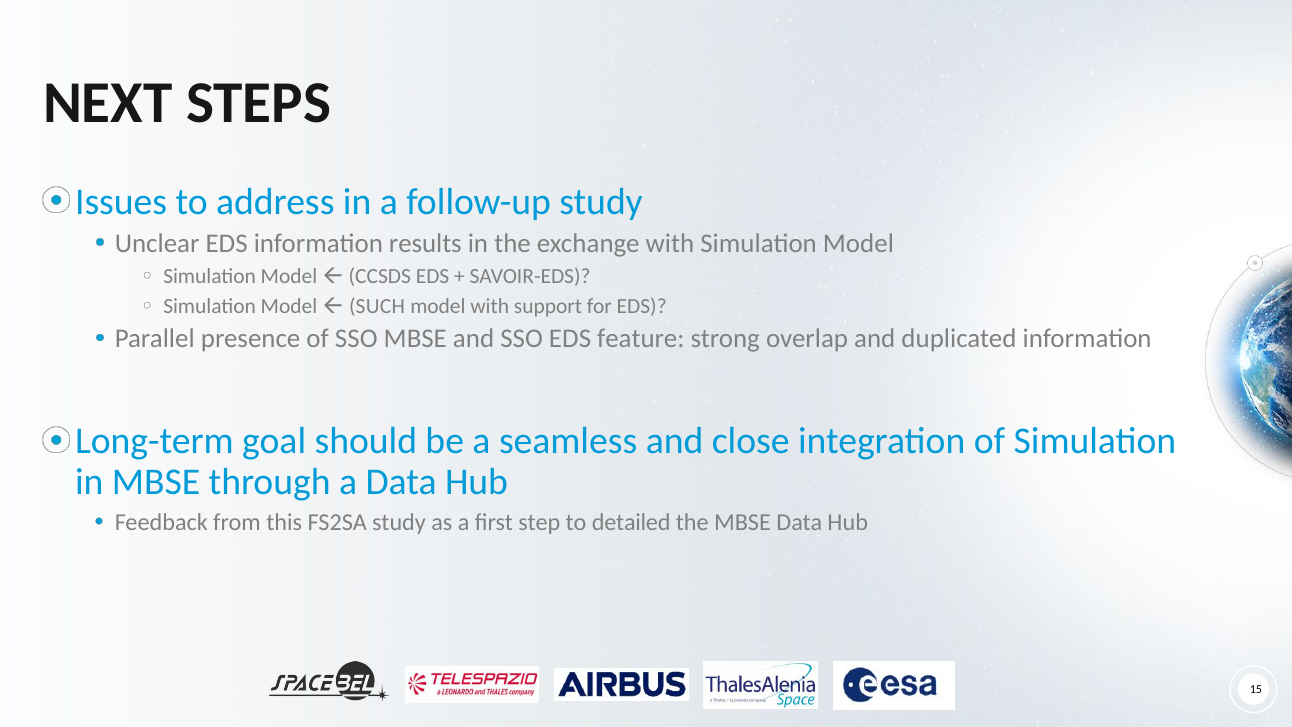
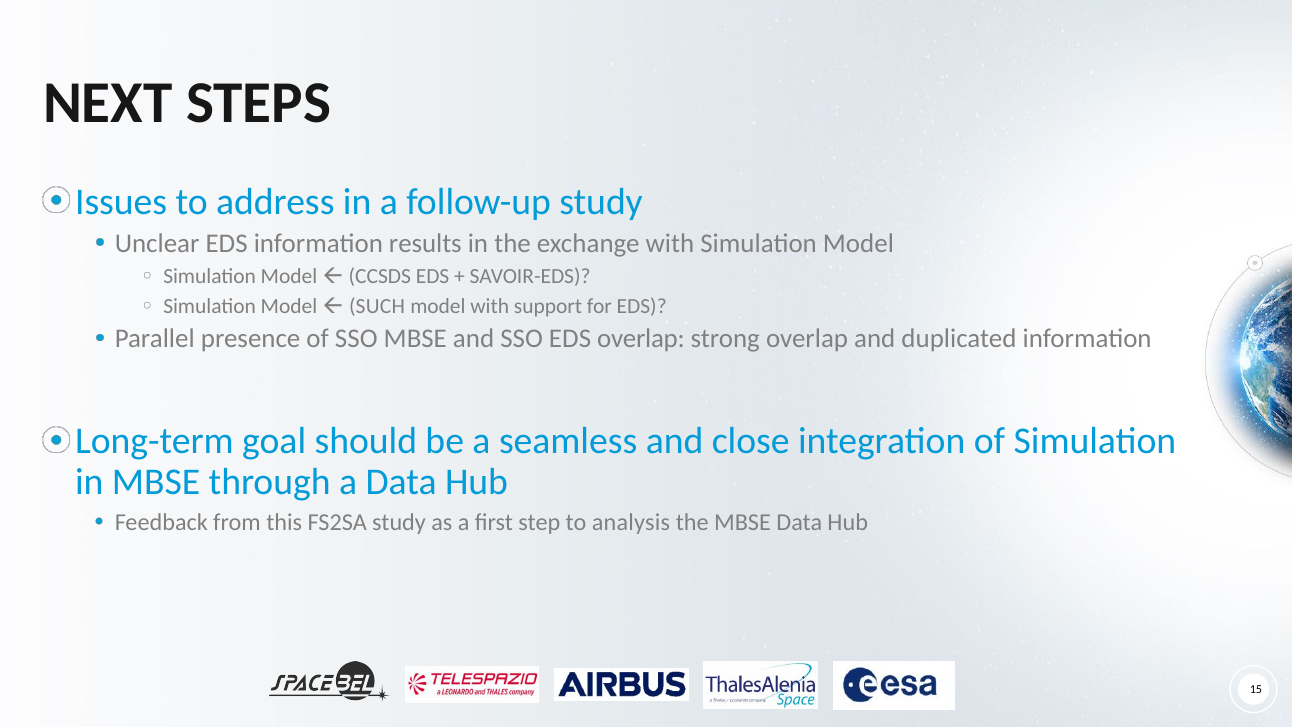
EDS feature: feature -> overlap
detailed: detailed -> analysis
